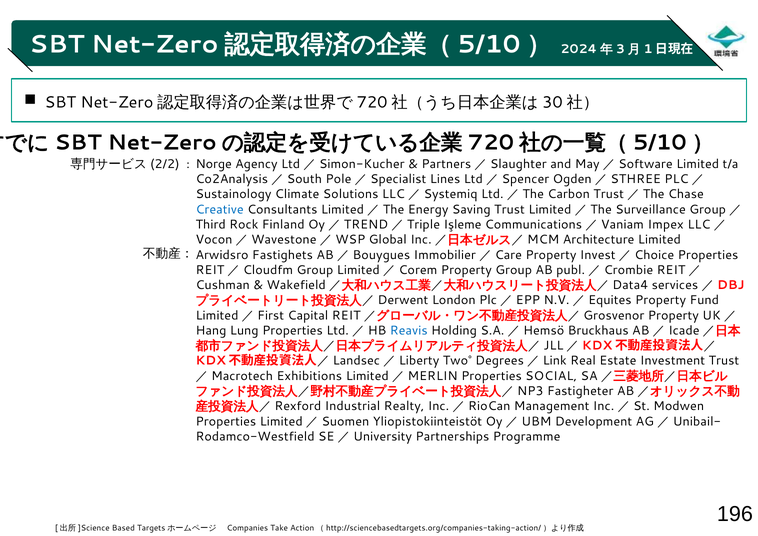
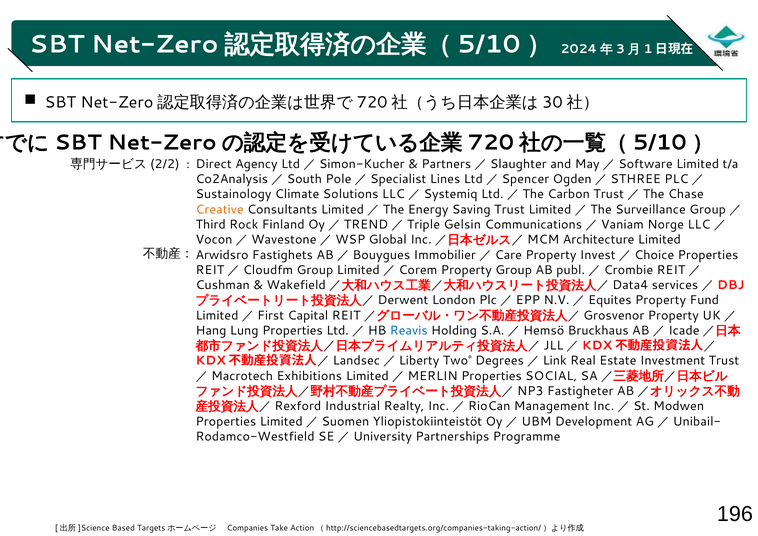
Norge: Norge -> Direct
Creative colour: blue -> orange
Işleme: Işleme -> Gelsin
Impex: Impex -> Norge
